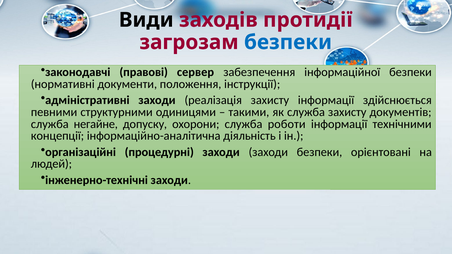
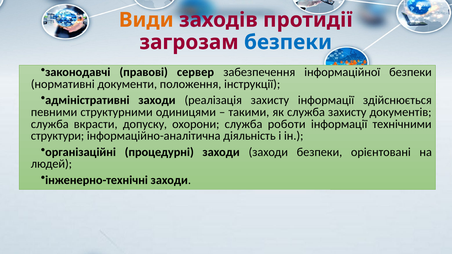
Види colour: black -> orange
негайне: негайне -> вкрасти
концепції: концепції -> структури
